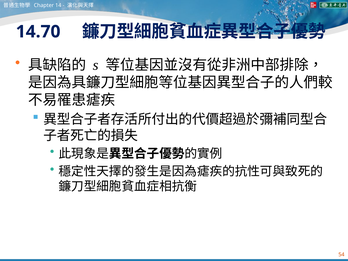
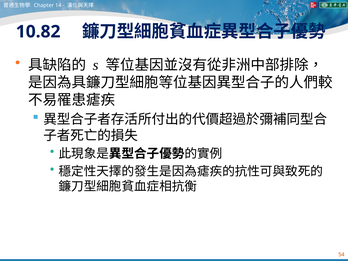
14.70: 14.70 -> 10.82
